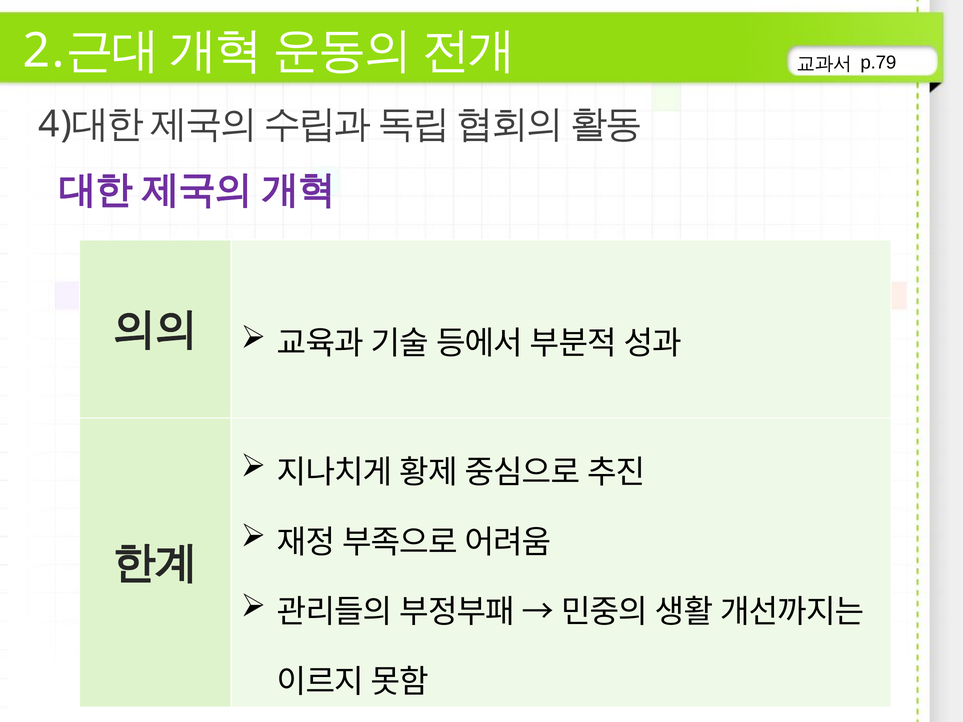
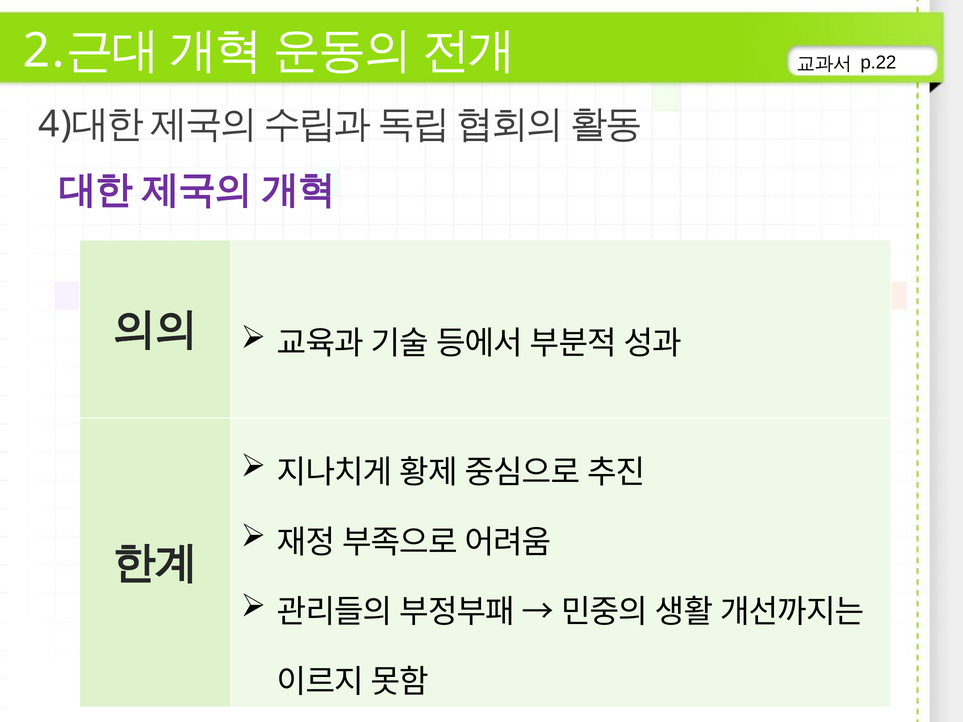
p.79: p.79 -> p.22
